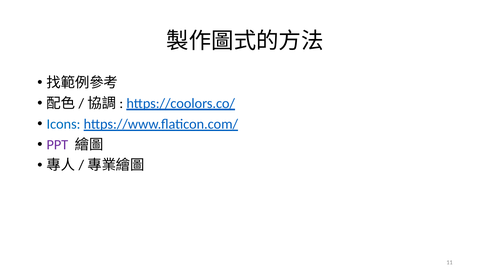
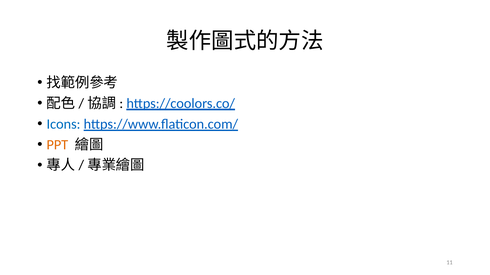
PPT colour: purple -> orange
